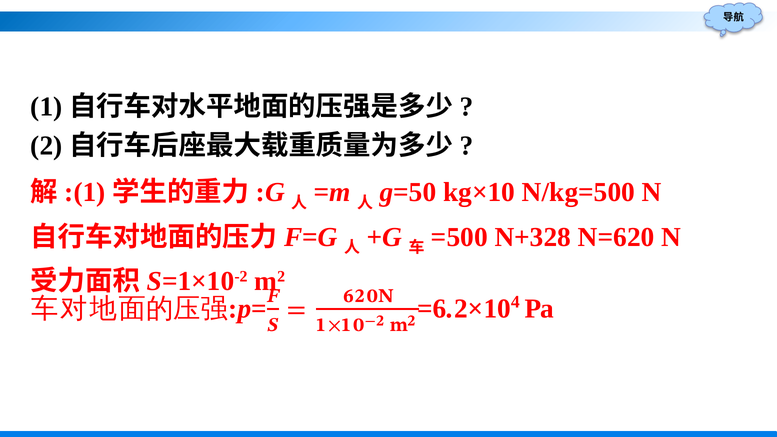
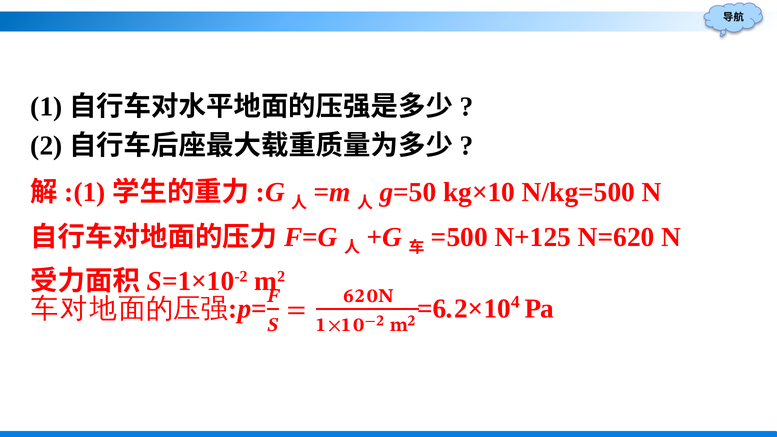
N+328: N+328 -> N+125
